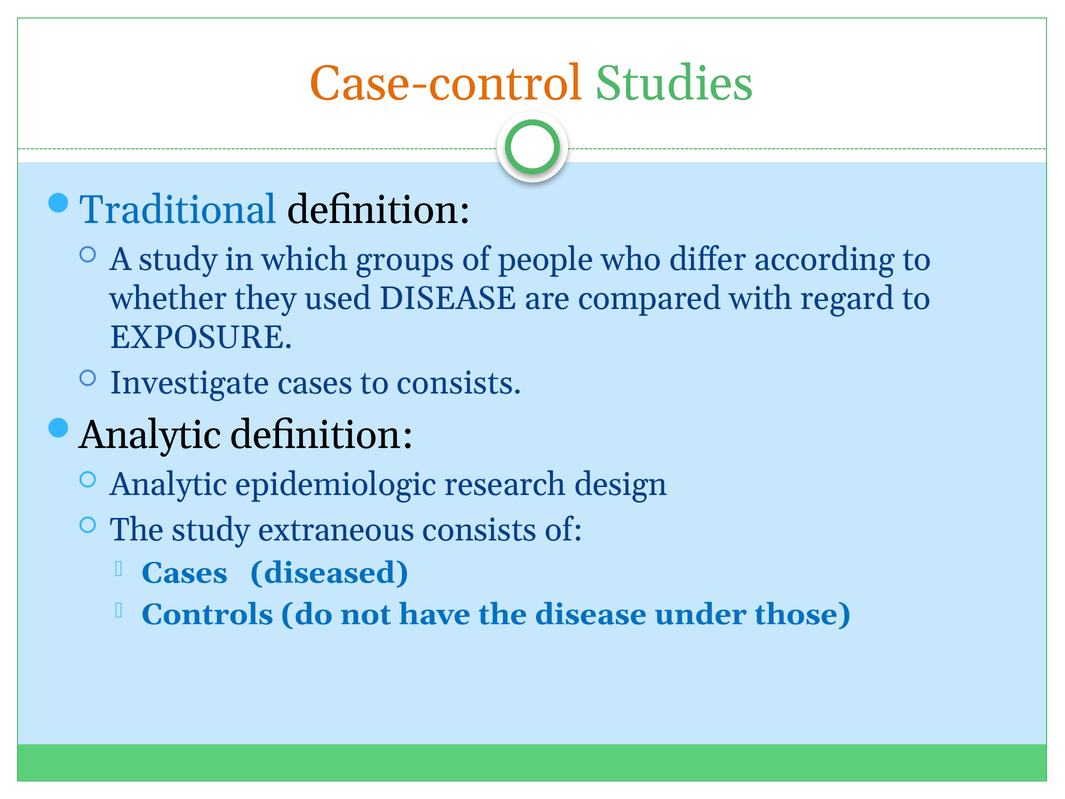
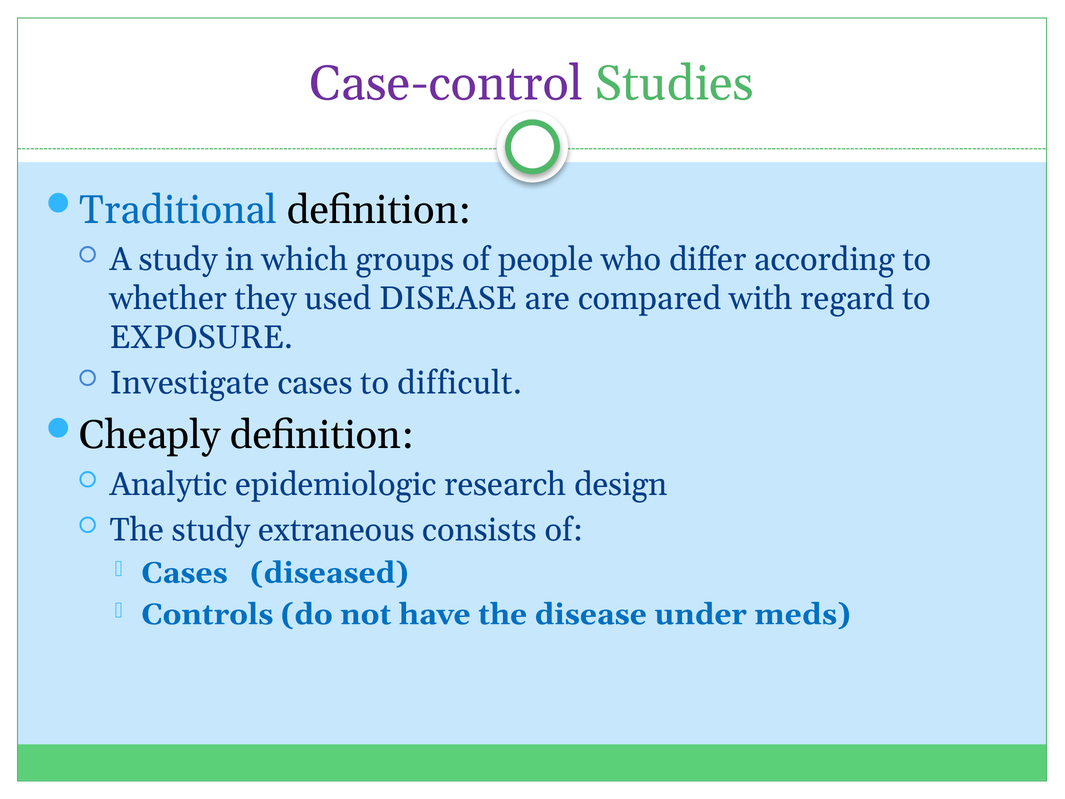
Case-control colour: orange -> purple
to consists: consists -> difficult
Analytic at (150, 435): Analytic -> Cheaply
those: those -> meds
